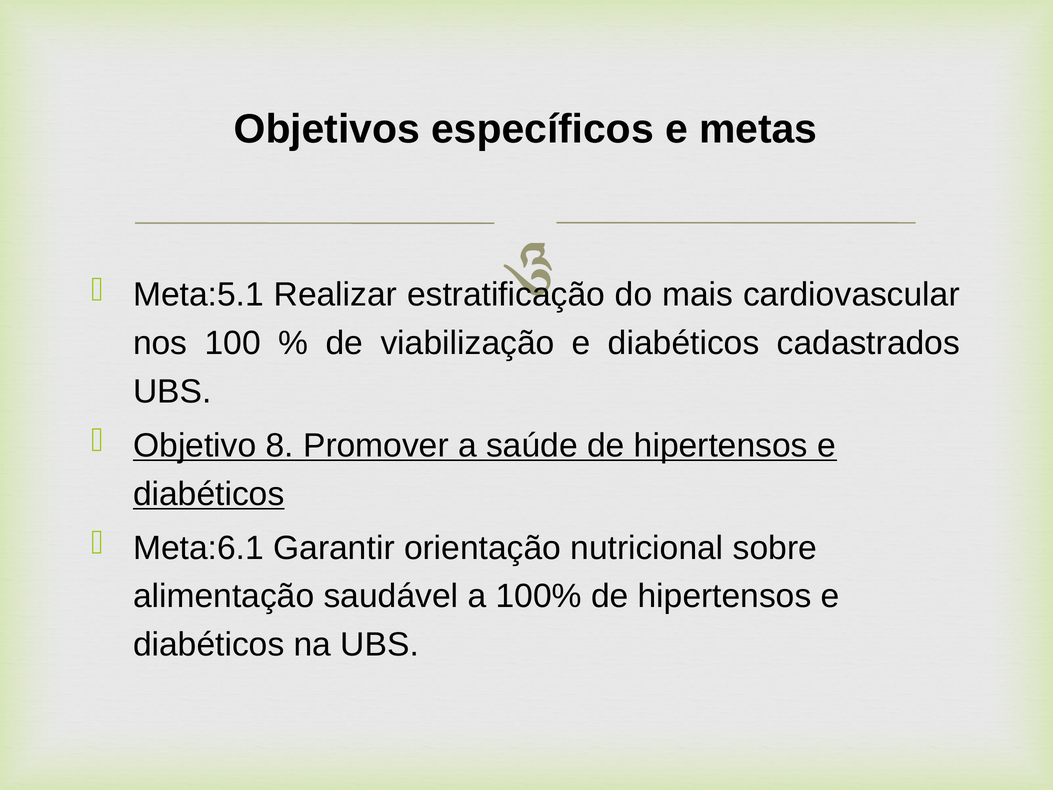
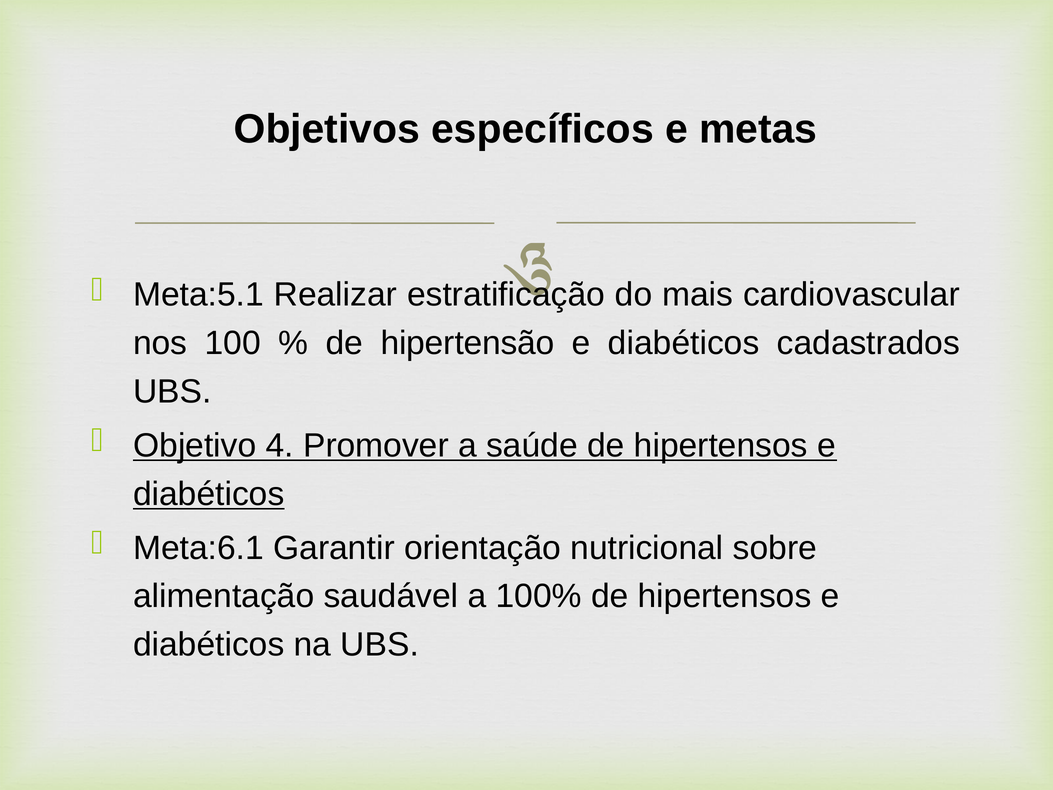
viabilização: viabilização -> hipertensão
8: 8 -> 4
